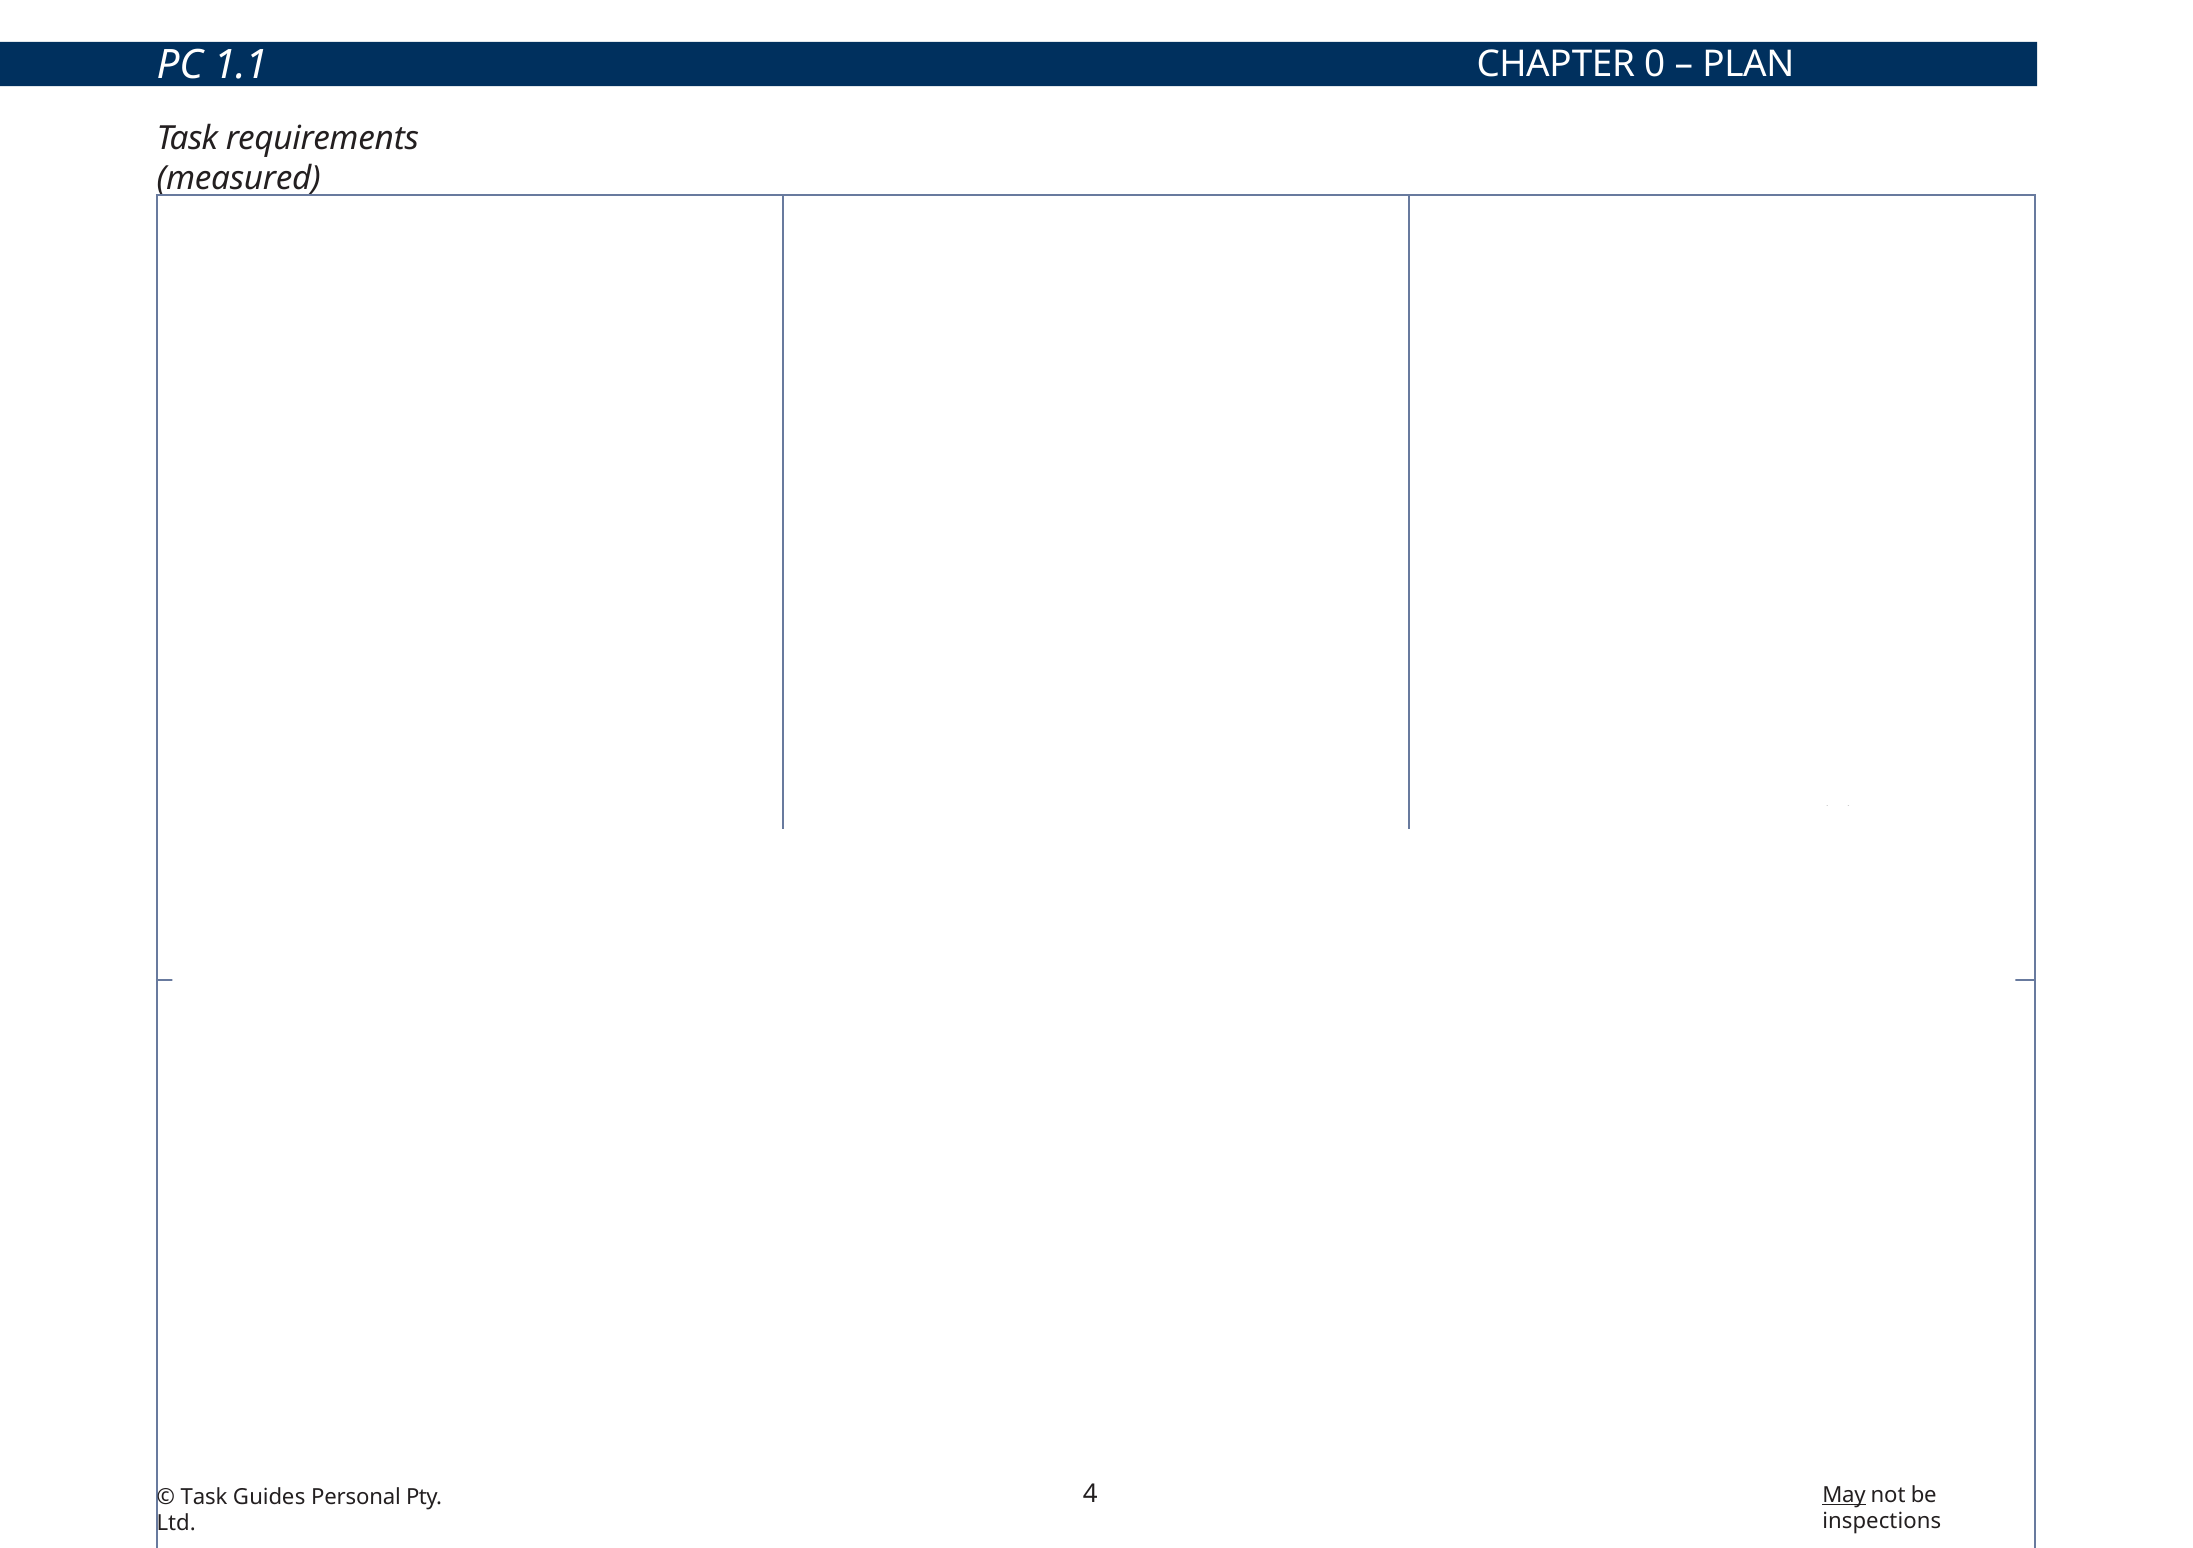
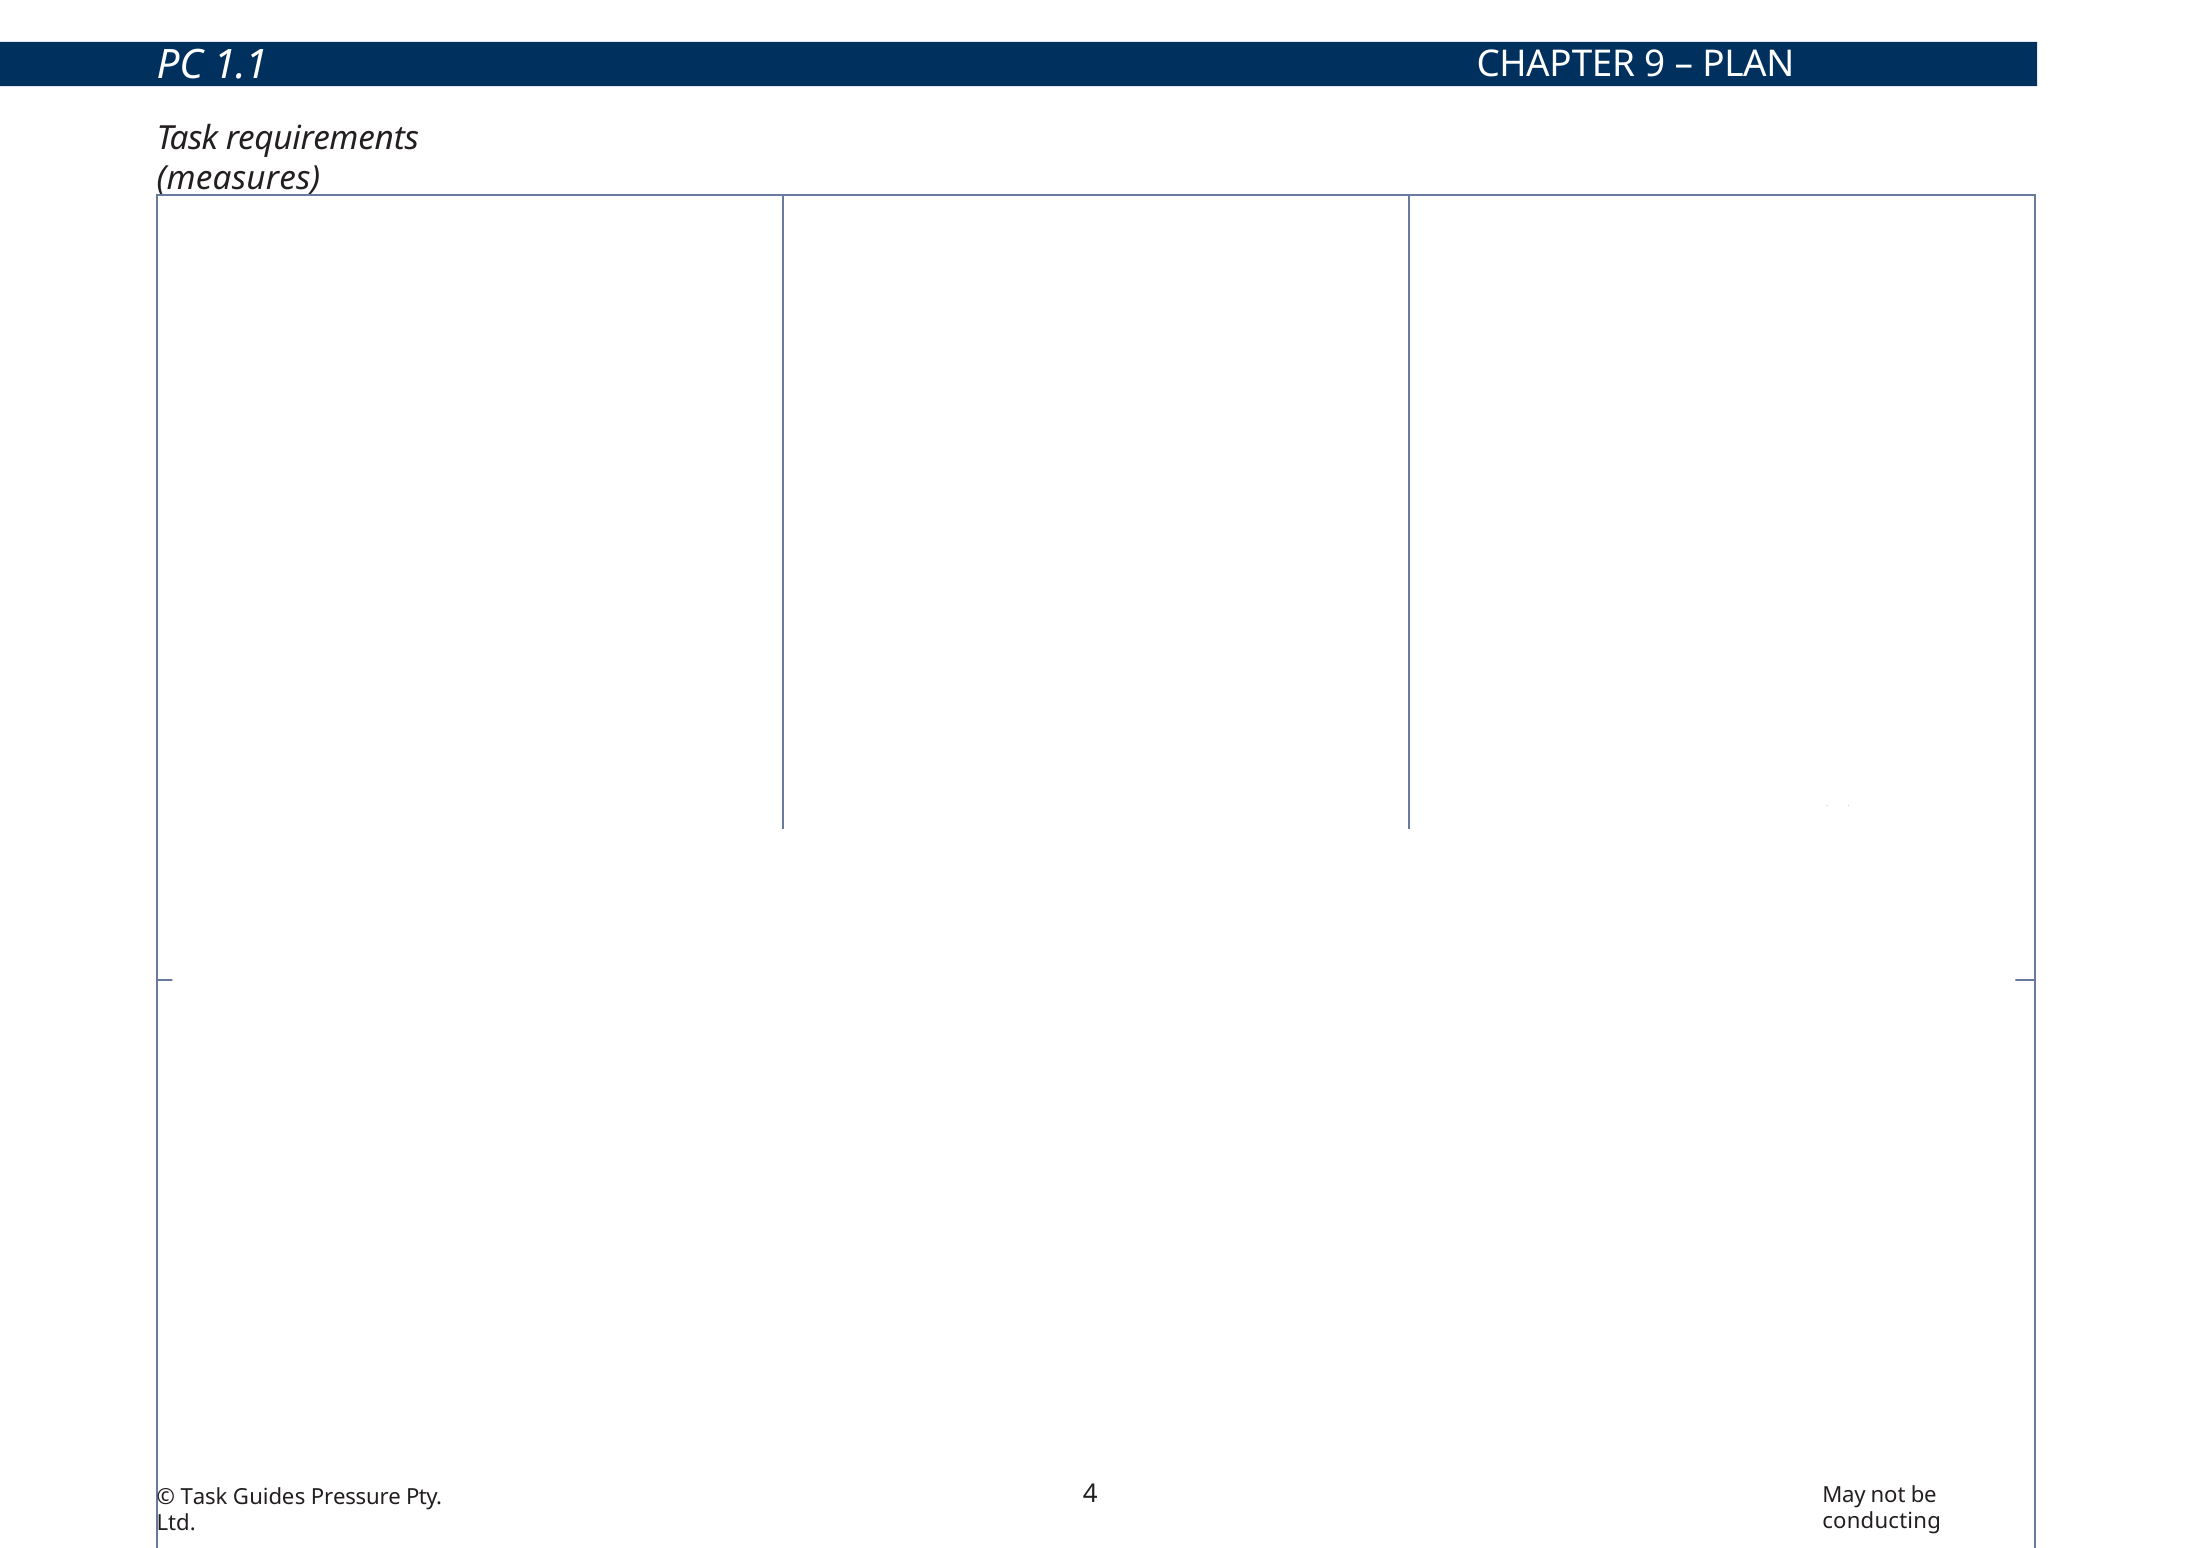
0: 0 -> 9
measured: measured -> measures
May underline: present -> none
Personal: Personal -> Pressure
inspections: inspections -> conducting
